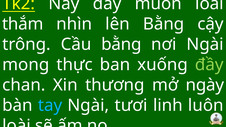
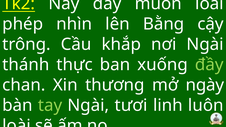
thắm: thắm -> phép
Cầu bằng: bằng -> khắp
mong: mong -> thánh
tay colour: light blue -> light green
